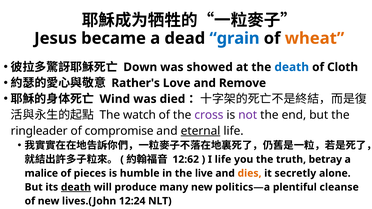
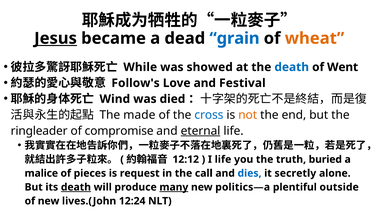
Jesus underline: none -> present
Down: Down -> While
Cloth: Cloth -> Went
Rather's: Rather's -> Follow's
Remove: Remove -> Festival
watch: watch -> made
cross colour: purple -> blue
not colour: purple -> orange
12:62: 12:62 -> 12:12
betray: betray -> buried
humble: humble -> request
live: live -> call
dies colour: orange -> blue
many underline: none -> present
cleanse: cleanse -> outside
